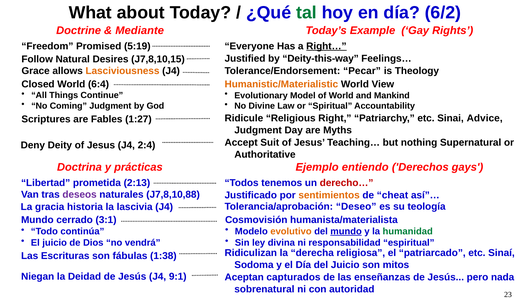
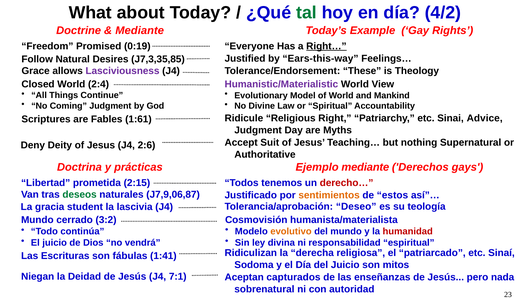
6/2: 6/2 -> 4/2
5:19: 5:19 -> 0:19
Deity-this-way: Deity-this-way -> Ears-this-way
J7,8,10,15: J7,8,10,15 -> J7,3,35,85
Lasciviousness colour: orange -> purple
Pecar: Pecar -> These
6:4: 6:4 -> 2:4
Humanistic/Materialistic colour: orange -> purple
1:27: 1:27 -> 1:61
2:4: 2:4 -> 2:6
Ejemplo entiendo: entiendo -> mediante
2:13: 2:13 -> 2:15
deseos colour: purple -> green
J7,8,10,88: J7,8,10,88 -> J7,9,06,87
cheat: cheat -> estos
historia: historia -> student
3:1: 3:1 -> 3:2
mundo at (346, 231) underline: present -> none
humanidad colour: green -> red
1:38: 1:38 -> 1:41
9:1: 9:1 -> 7:1
